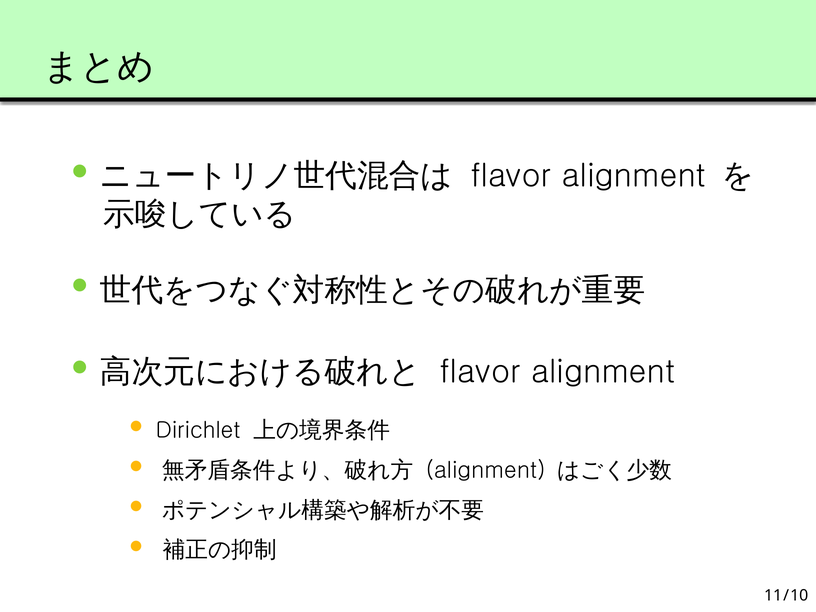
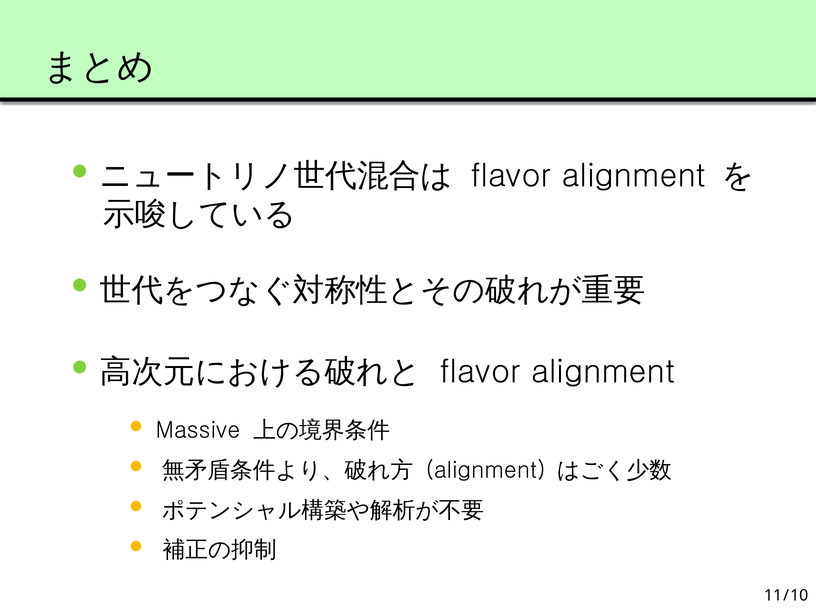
Dirichlet: Dirichlet -> Massive
